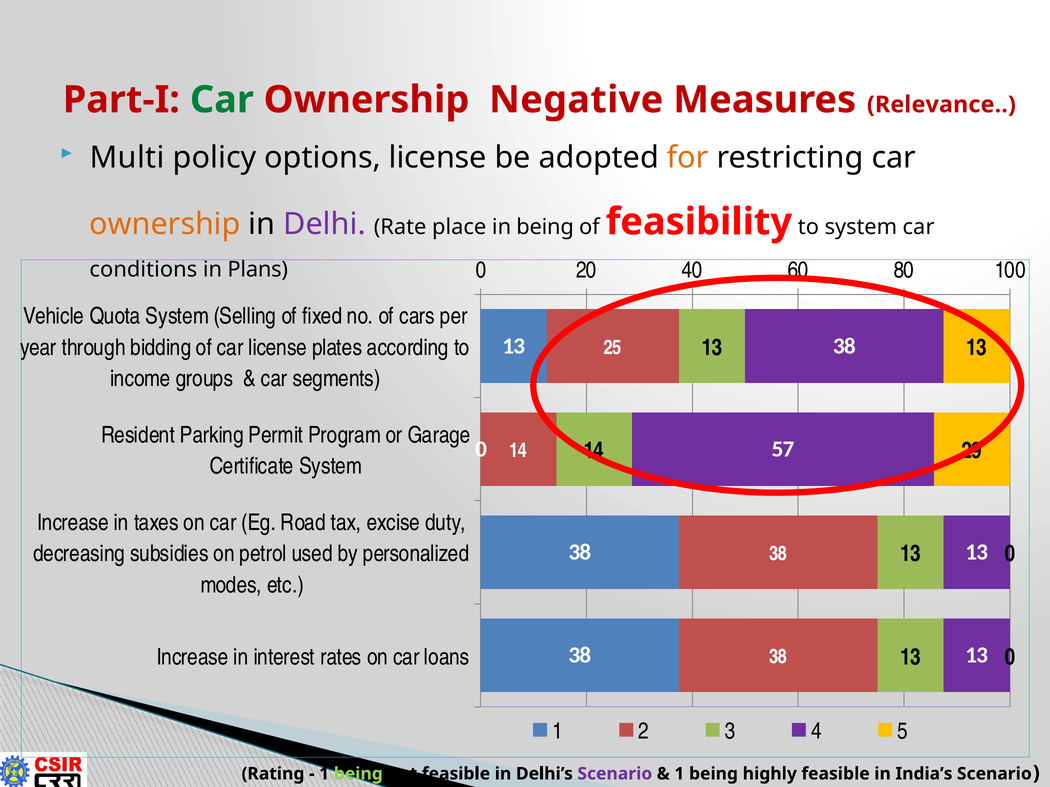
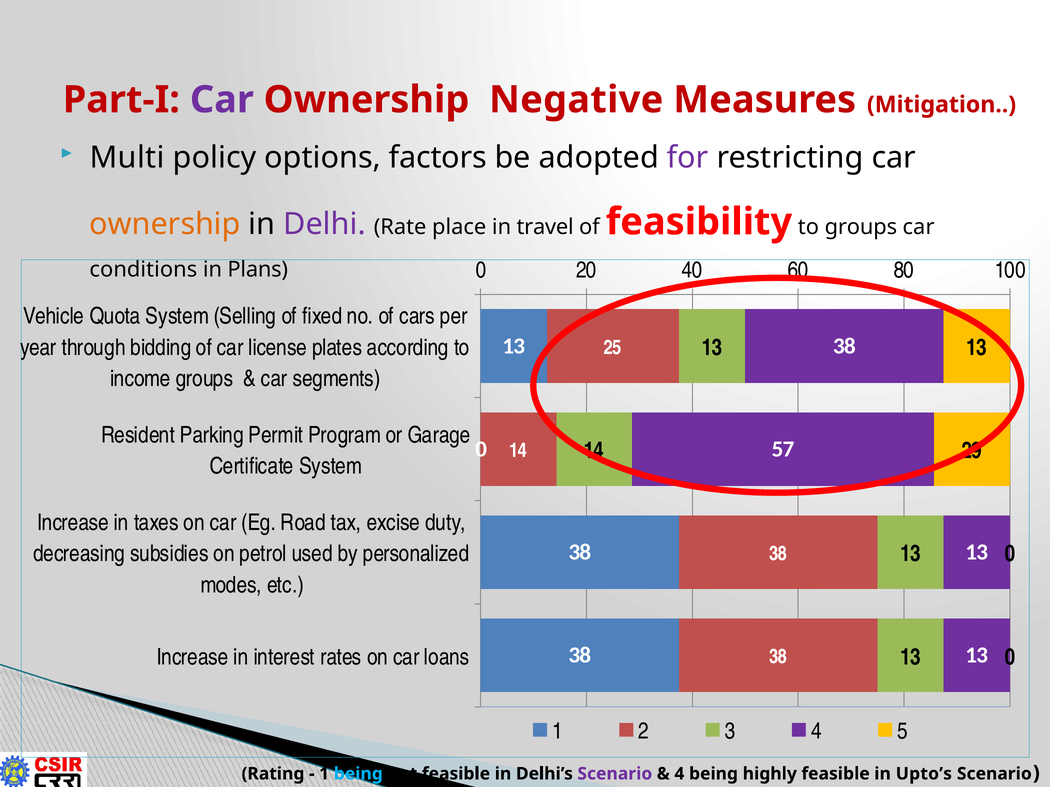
Car at (222, 100) colour: green -> purple
Relevance: Relevance -> Mitigation
options license: license -> factors
for colour: orange -> purple
in being: being -> travel
to system: system -> groups
being at (358, 774) colour: light green -> light blue
1 at (679, 774): 1 -> 4
India’s: India’s -> Upto’s
